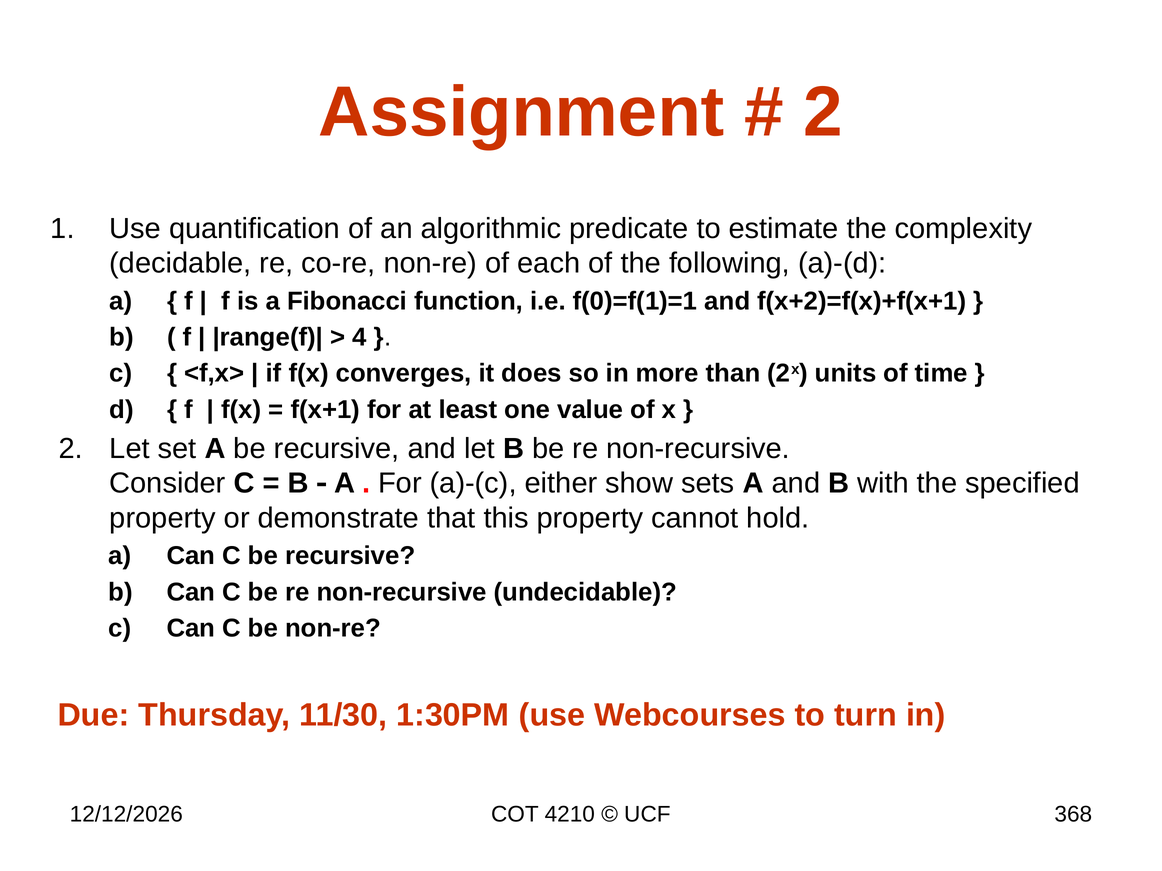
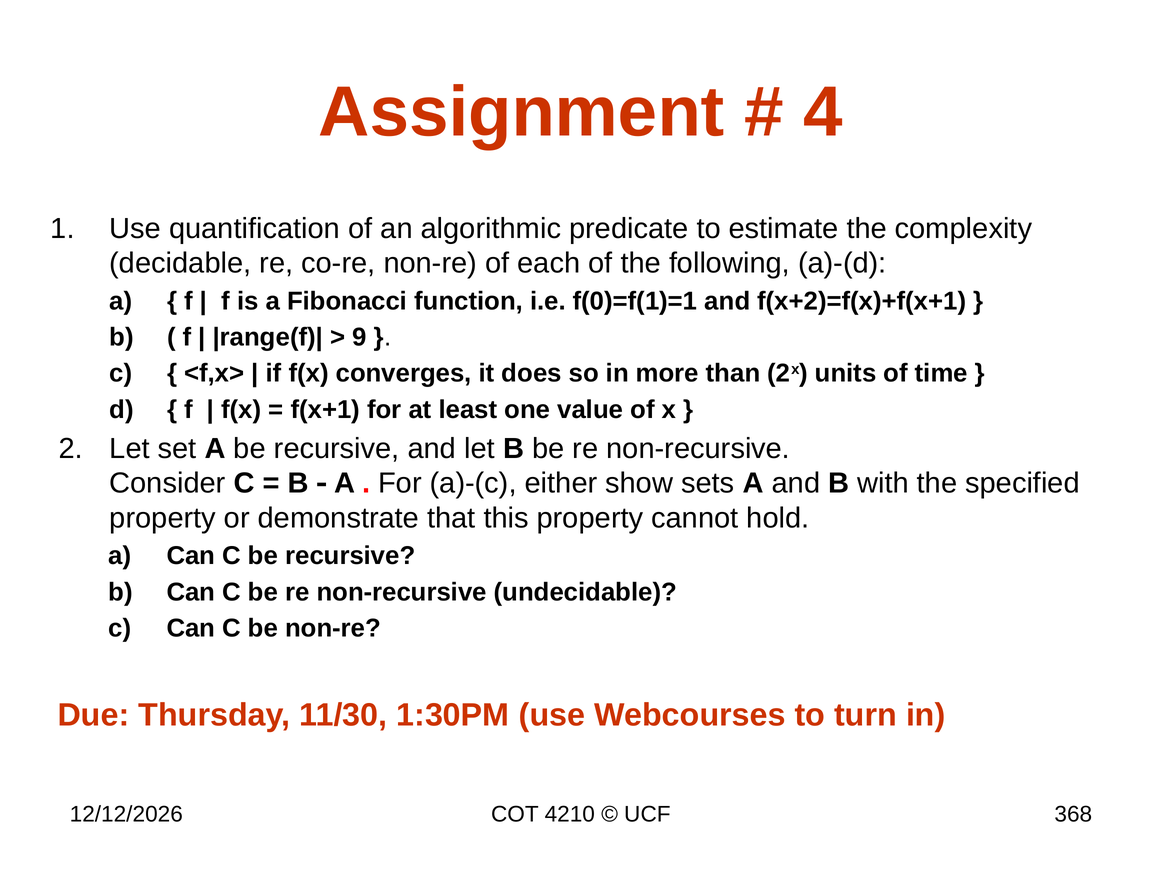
2 at (823, 112): 2 -> 4
4: 4 -> 9
